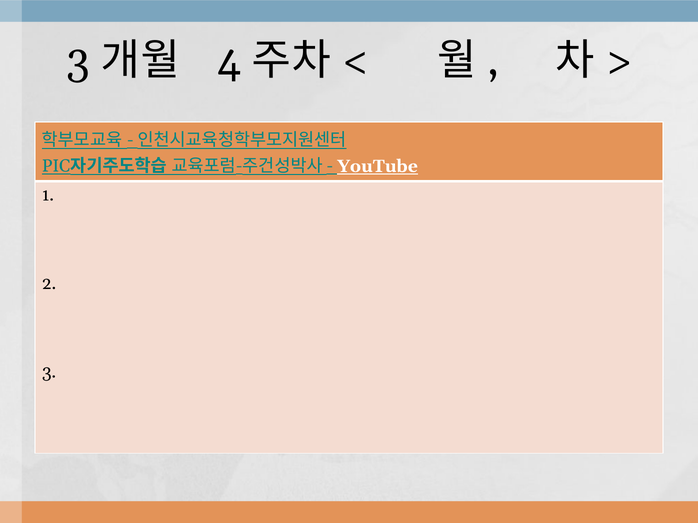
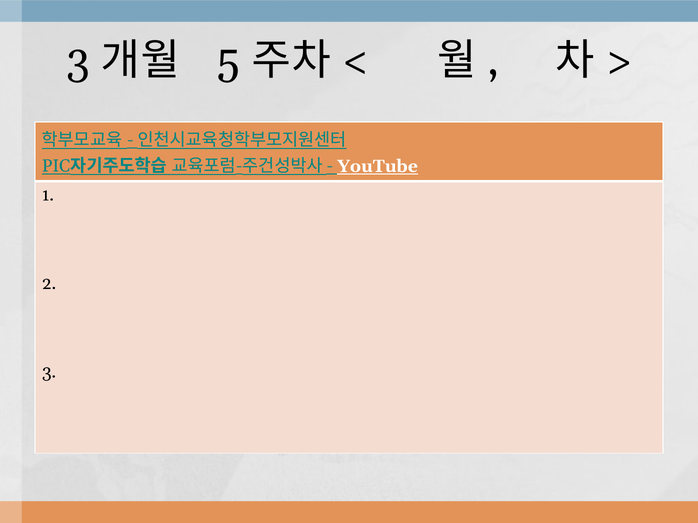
4: 4 -> 5
